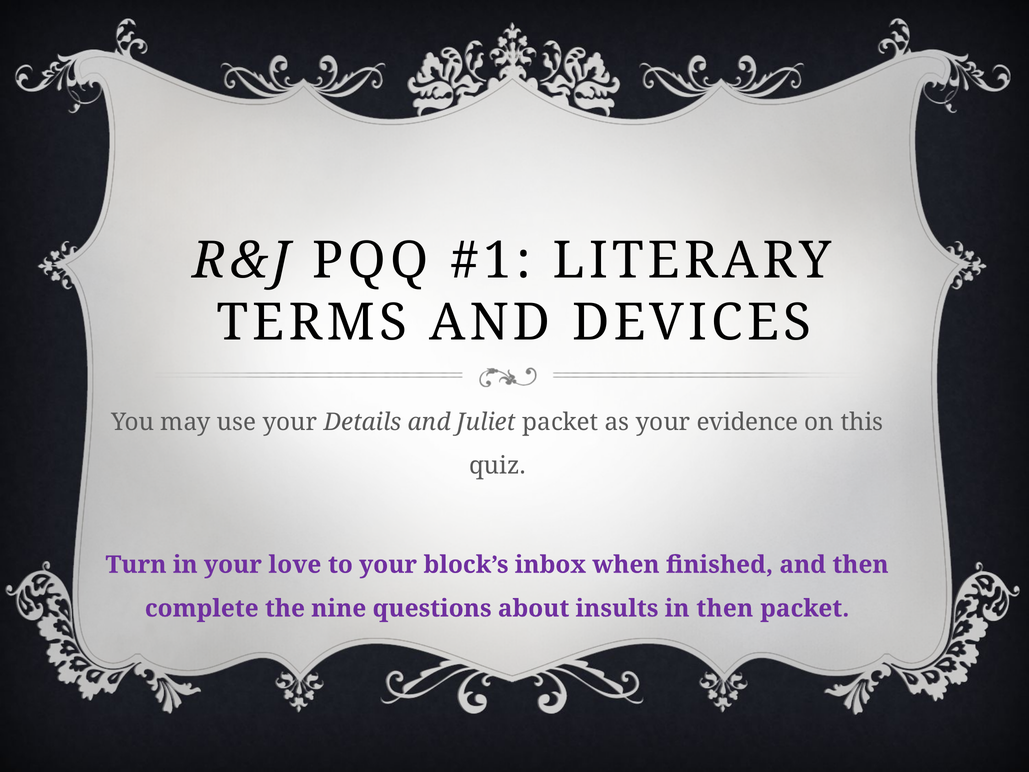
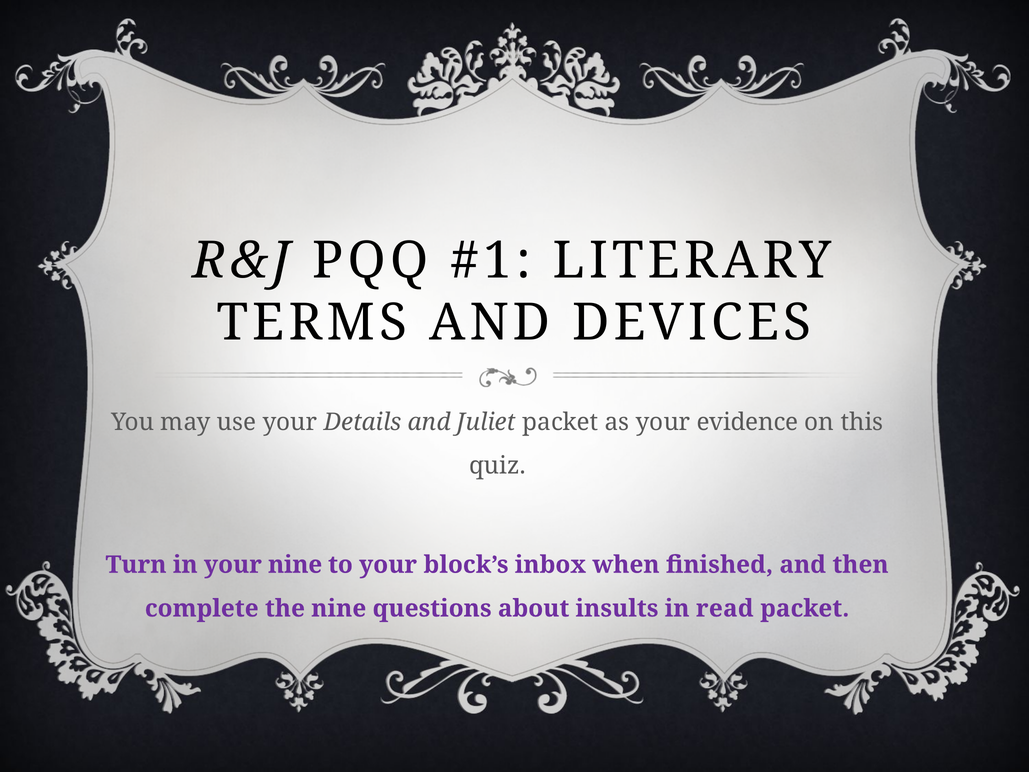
your love: love -> nine
in then: then -> read
